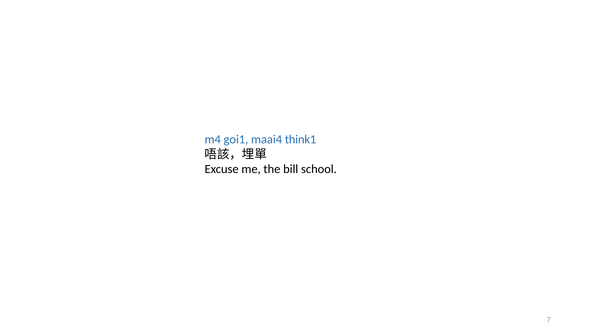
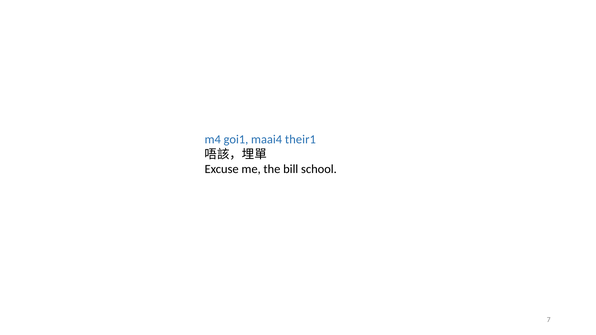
think1: think1 -> their1
